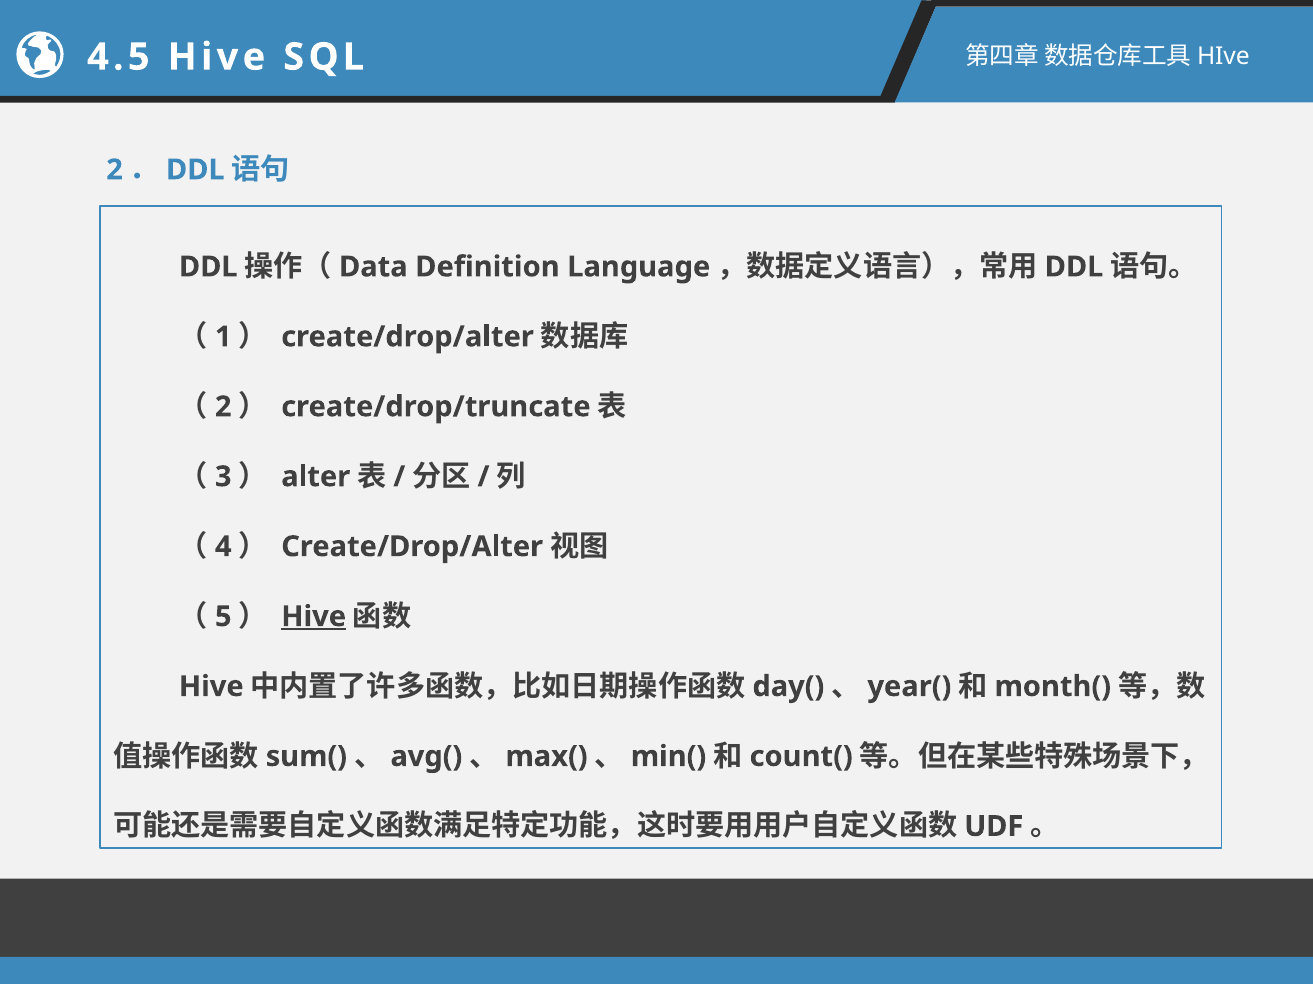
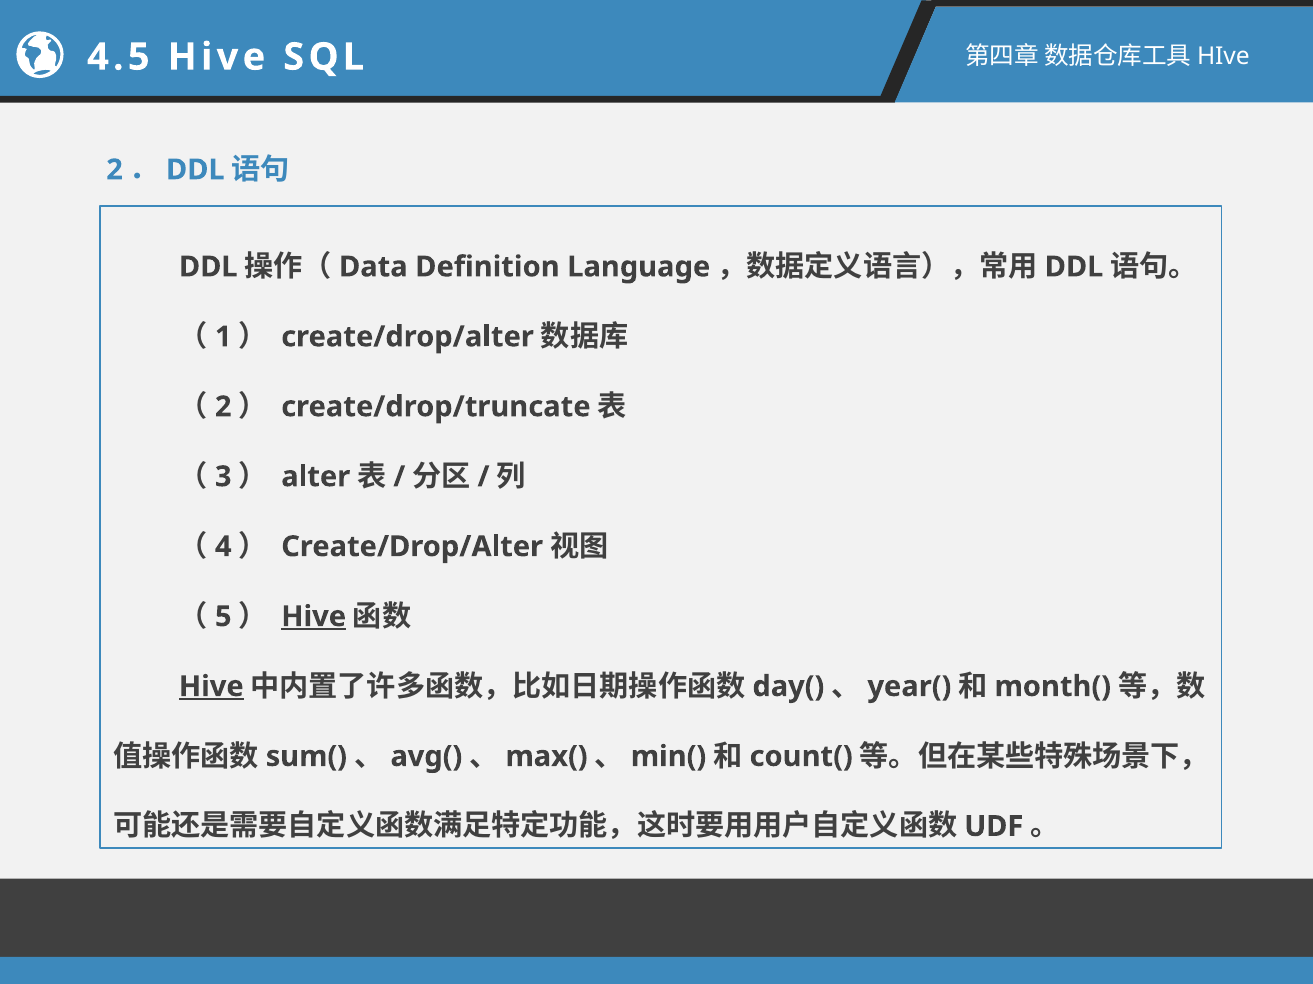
Hive at (211, 687) underline: none -> present
